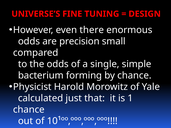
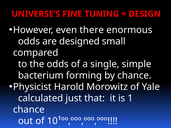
precision: precision -> designed
